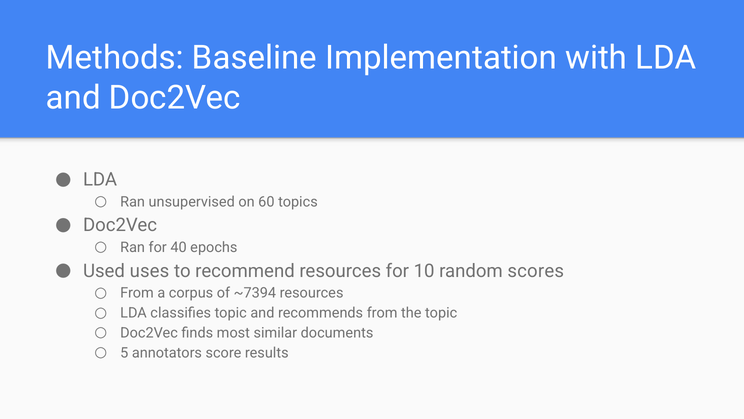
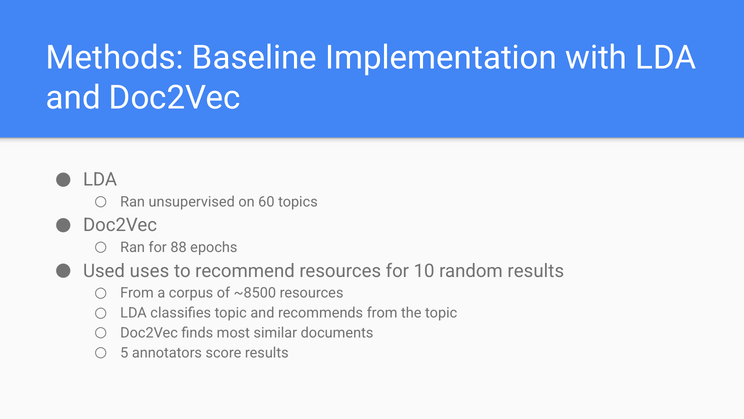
40: 40 -> 88
random scores: scores -> results
~7394: ~7394 -> ~8500
